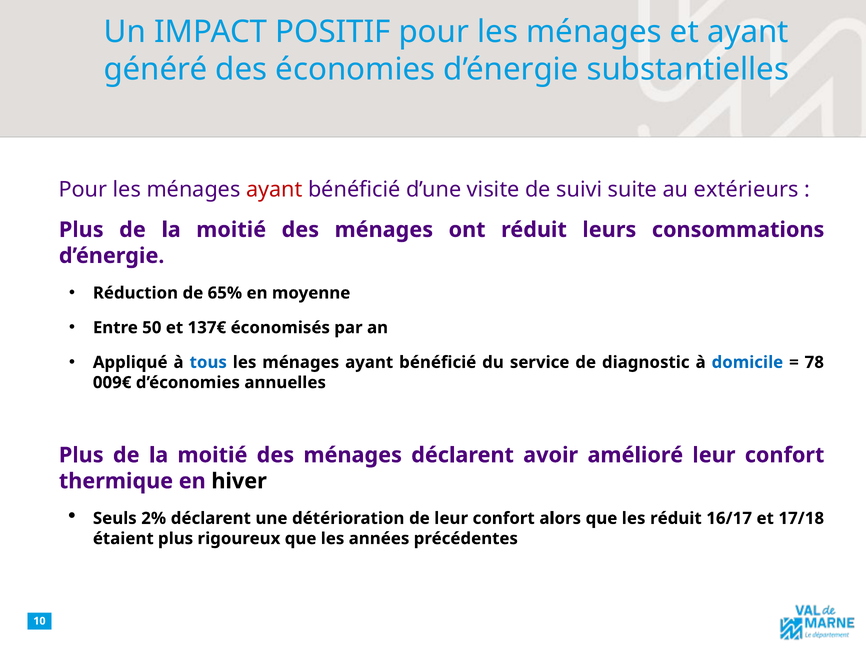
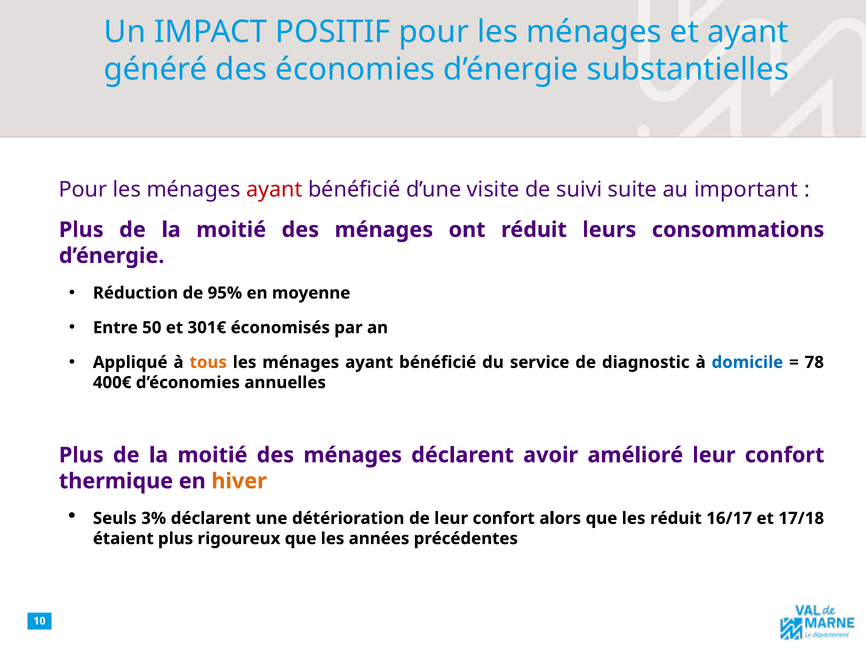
extérieurs: extérieurs -> important
65%: 65% -> 95%
137€: 137€ -> 301€
tous colour: blue -> orange
009€: 009€ -> 400€
hiver colour: black -> orange
2%: 2% -> 3%
